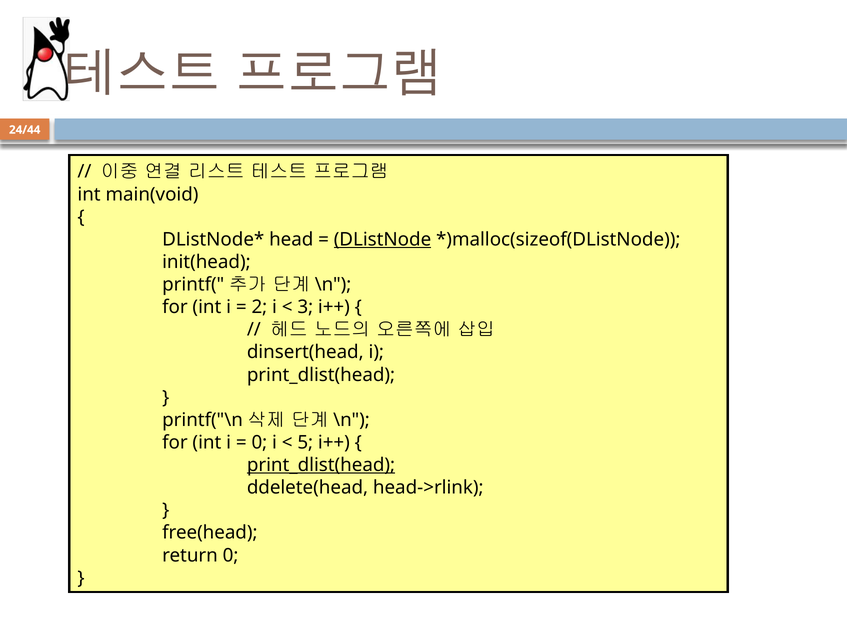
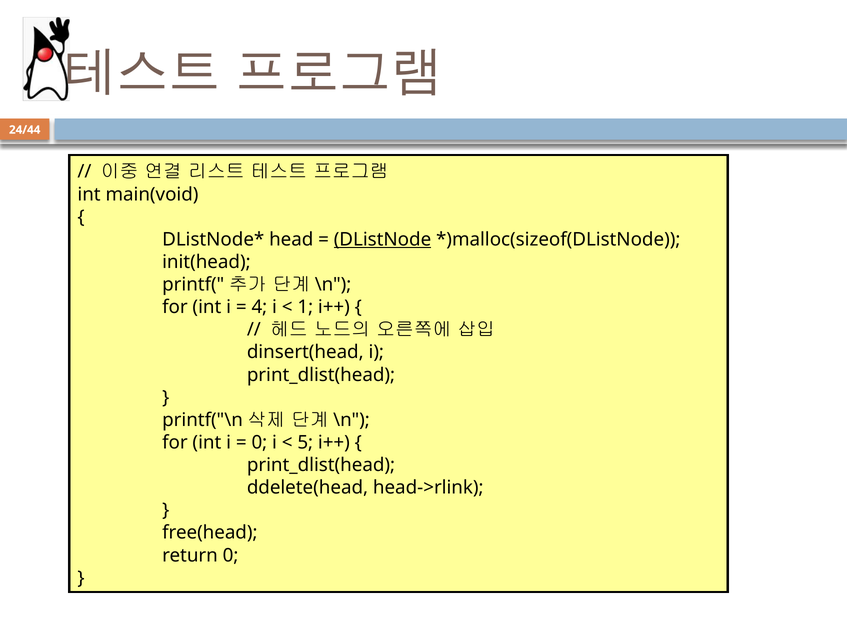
2: 2 -> 4
3: 3 -> 1
print_dlist(head at (321, 465) underline: present -> none
